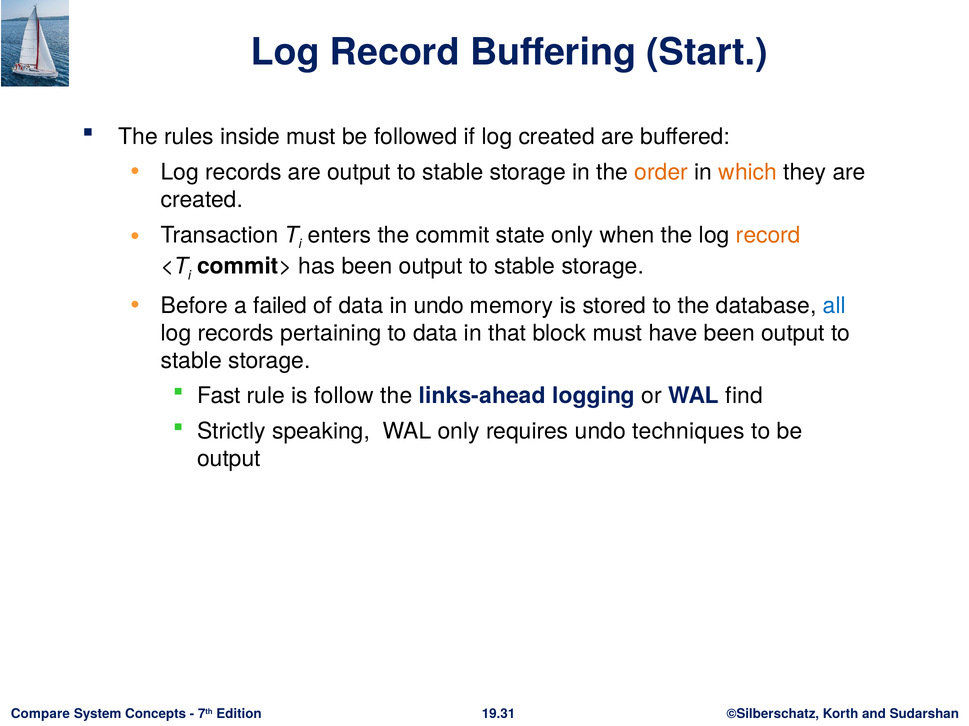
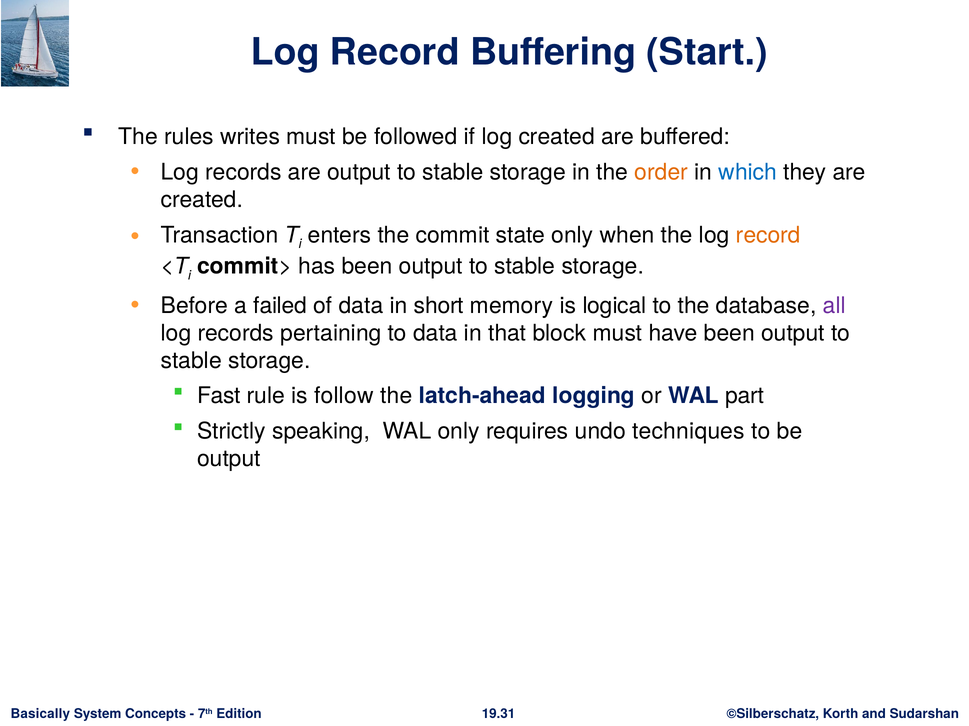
inside: inside -> writes
which colour: orange -> blue
in undo: undo -> short
stored: stored -> logical
all colour: blue -> purple
links-ahead: links-ahead -> latch-ahead
find: find -> part
Compare: Compare -> Basically
